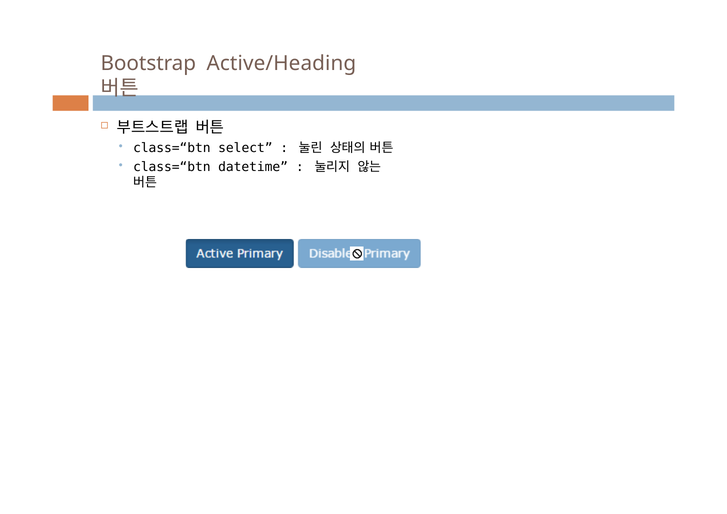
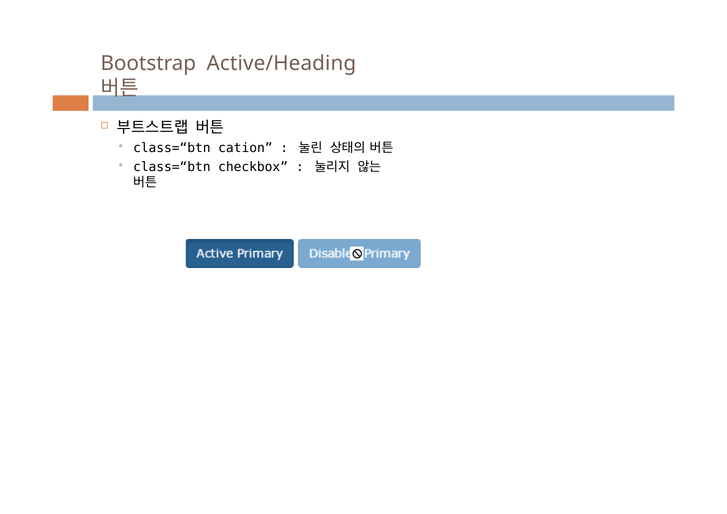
select: select -> cation
datetime: datetime -> checkbox
